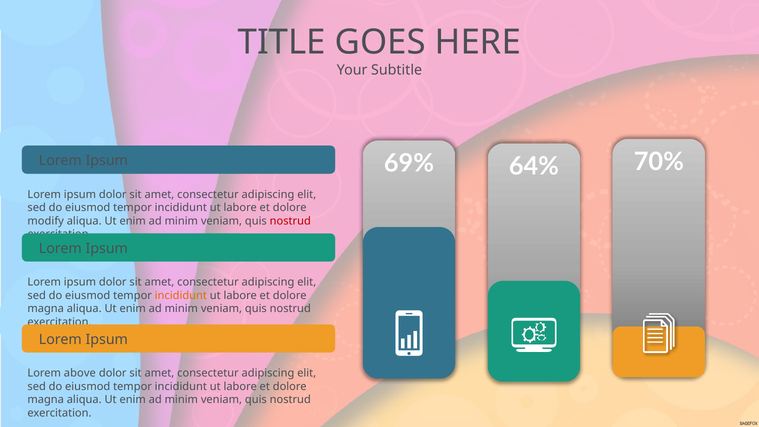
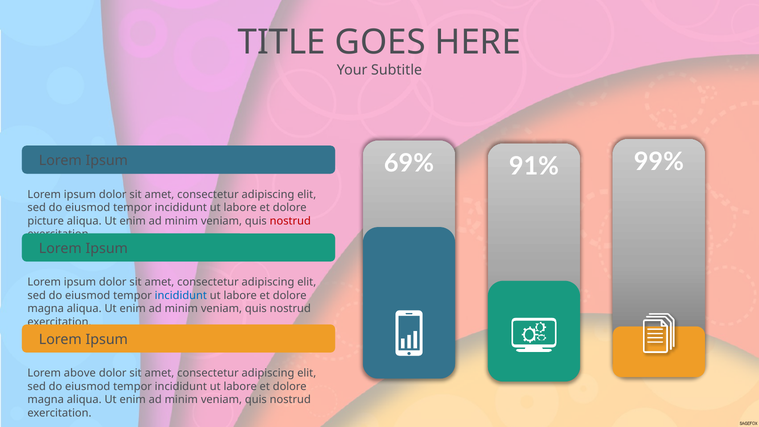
70%: 70% -> 99%
64%: 64% -> 91%
modify: modify -> picture
incididunt at (181, 295) colour: orange -> blue
